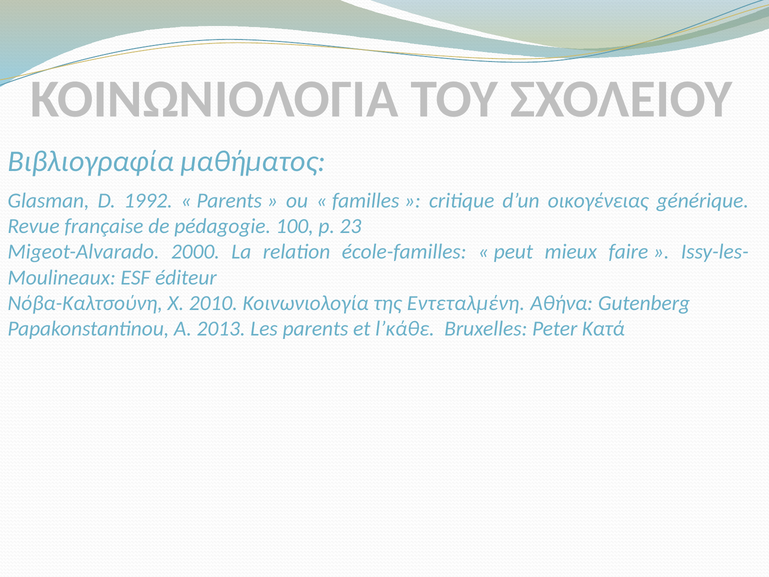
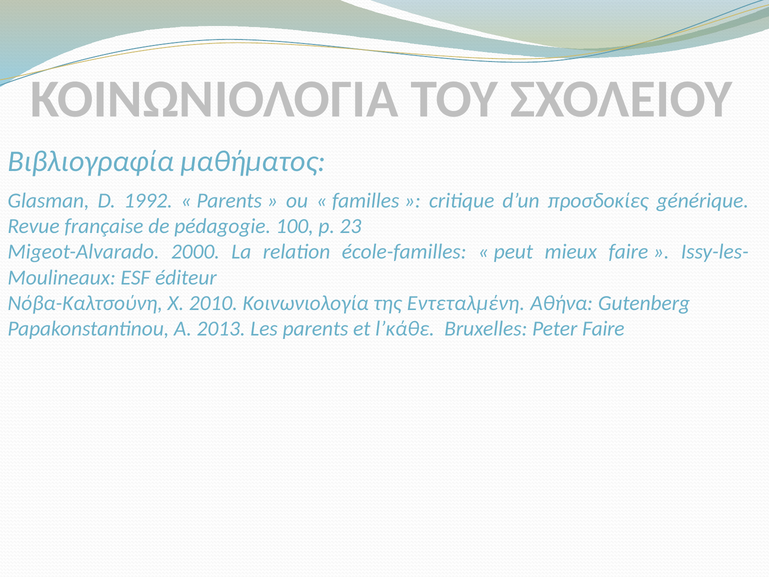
οικογένειας: οικογένειας -> προσδοκίες
Peter Κατά: Κατά -> Faire
